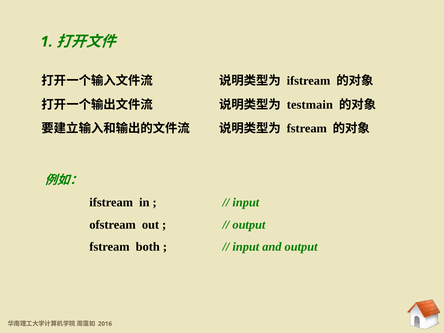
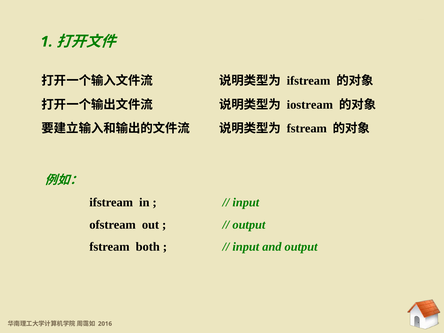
testmain: testmain -> iostream
